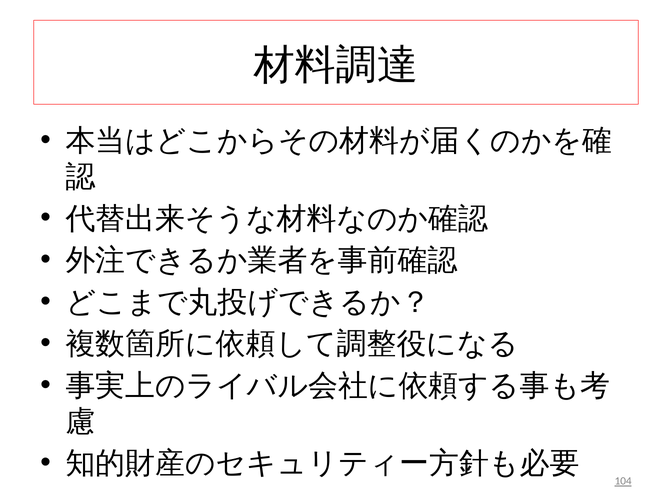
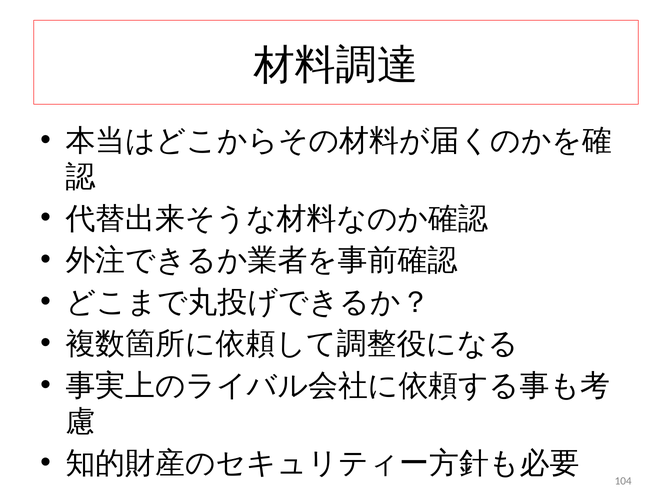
104 underline: present -> none
